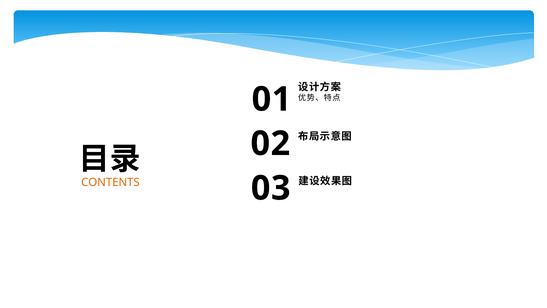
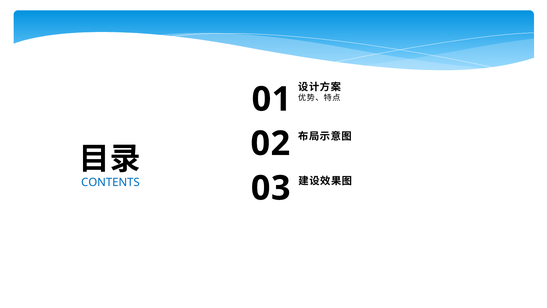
CONTENTS colour: orange -> blue
